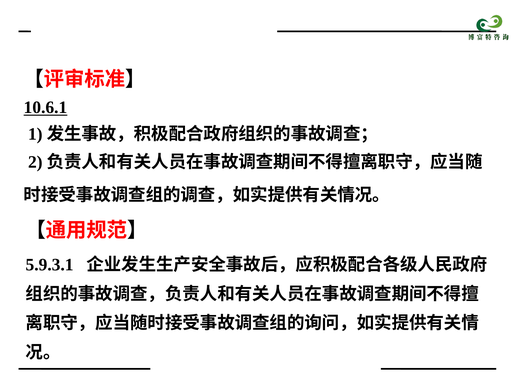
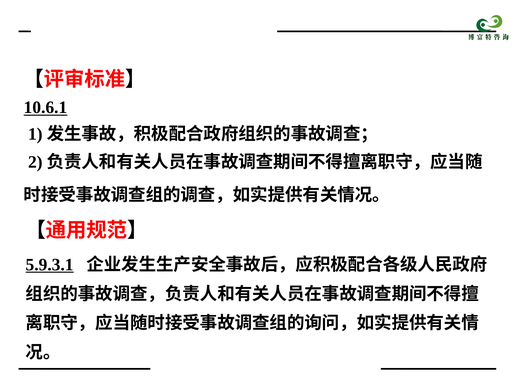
5.9.3.1 underline: none -> present
